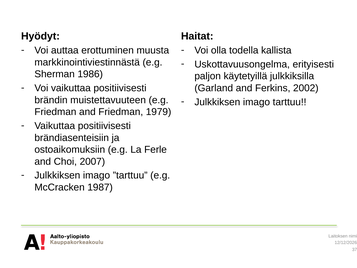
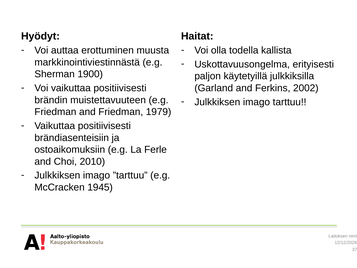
1986: 1986 -> 1900
2007: 2007 -> 2010
1987: 1987 -> 1945
